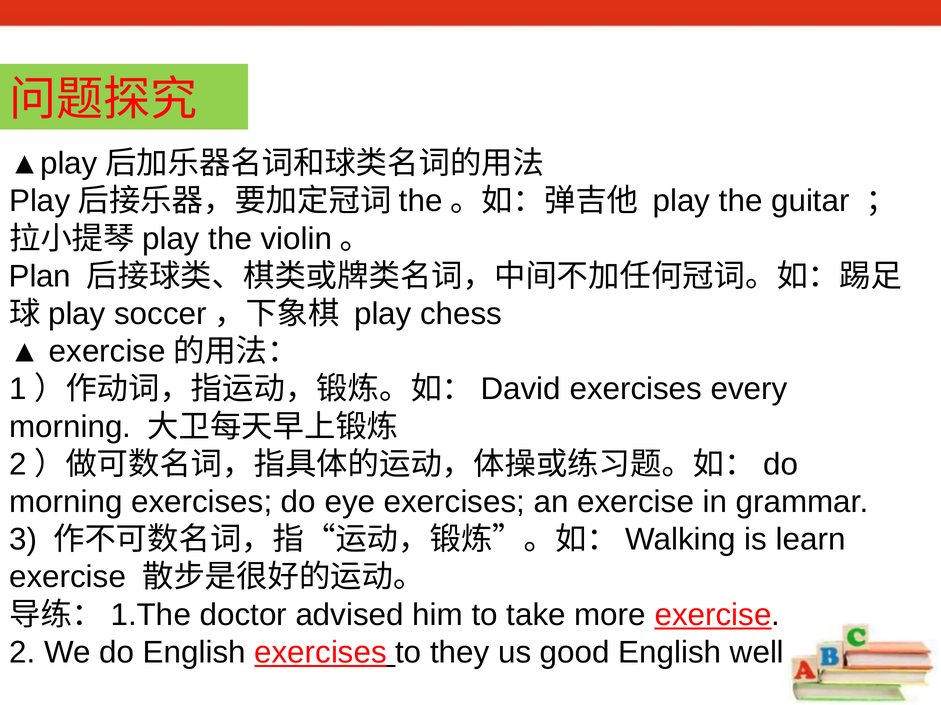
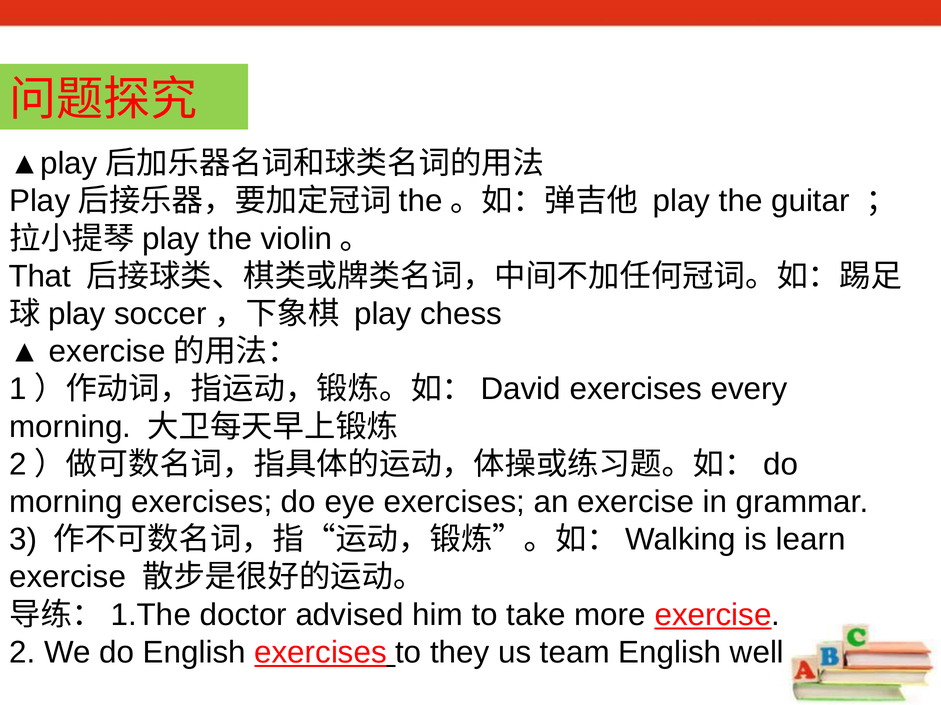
Plan: Plan -> That
good: good -> team
